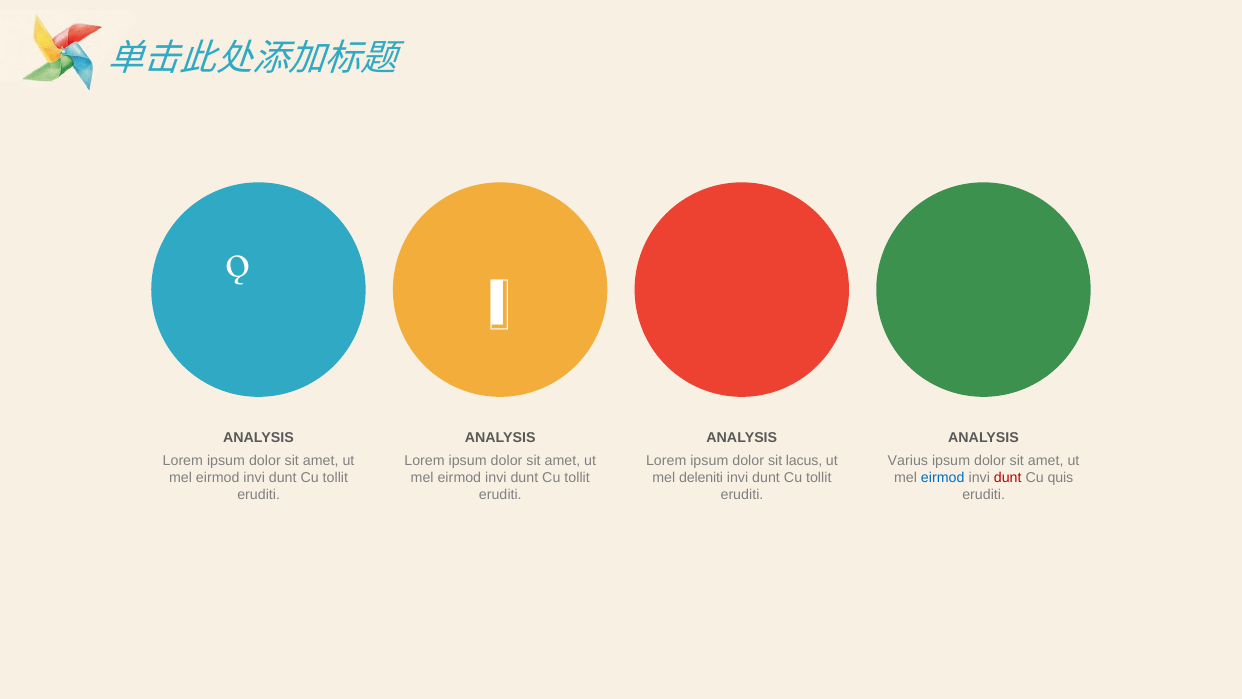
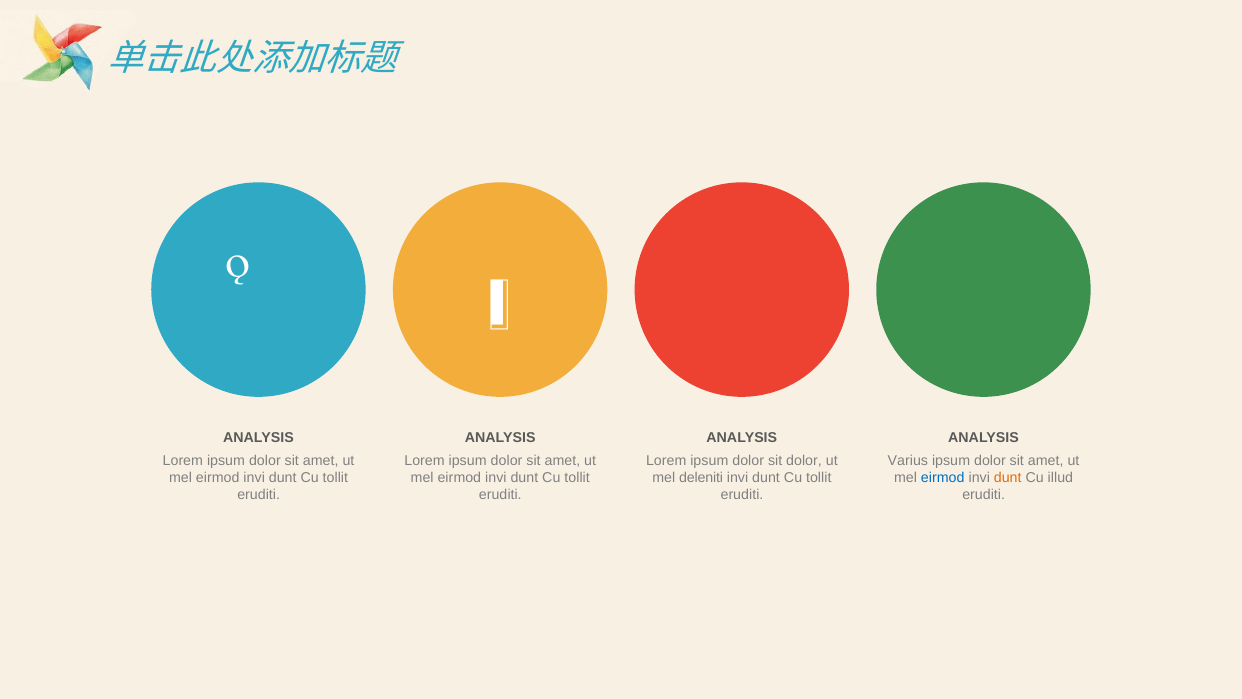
sit lacus: lacus -> dolor
dunt at (1008, 477) colour: red -> orange
quis: quis -> illud
